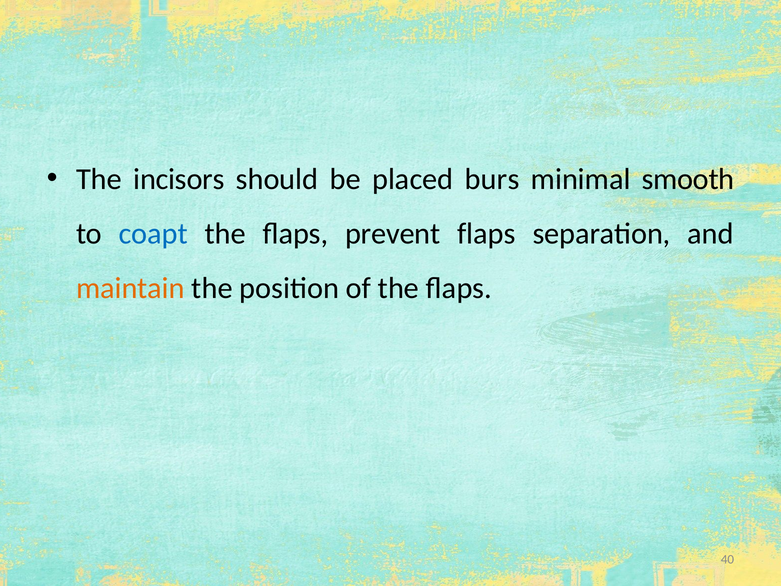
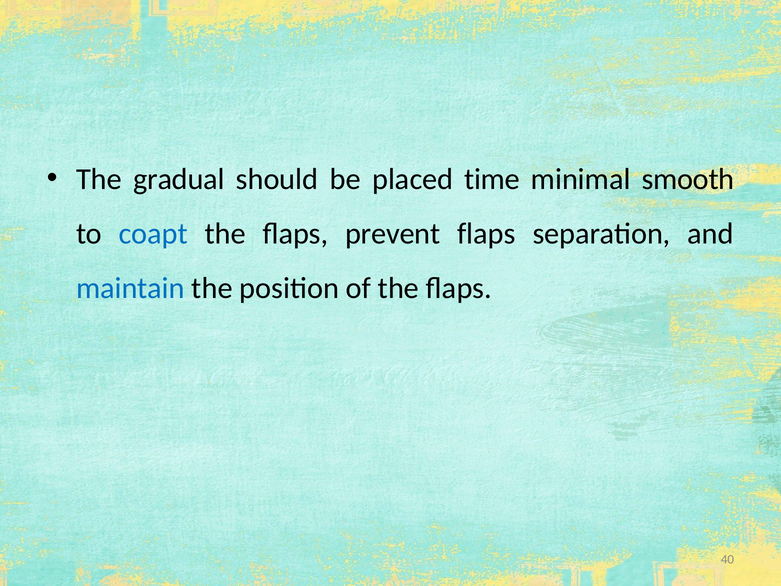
incisors: incisors -> gradual
burs: burs -> time
maintain colour: orange -> blue
